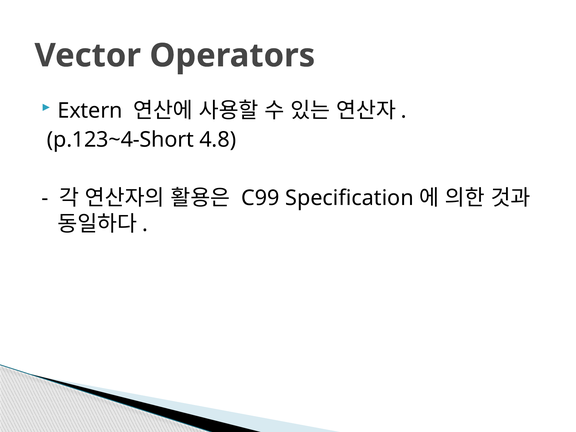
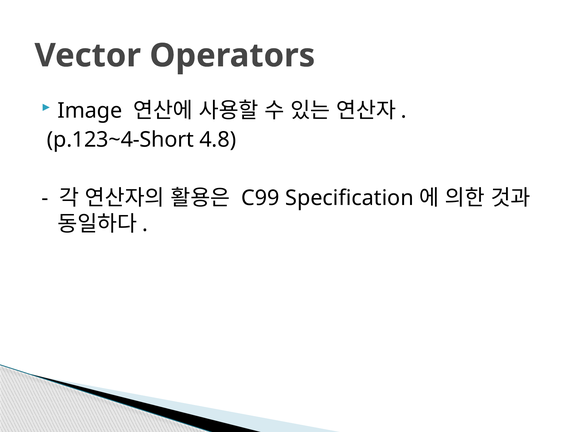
Extern: Extern -> Image
